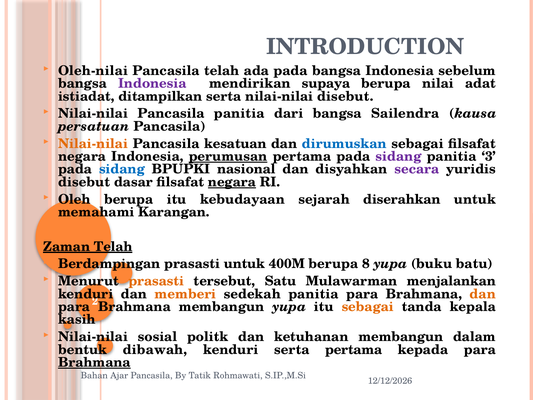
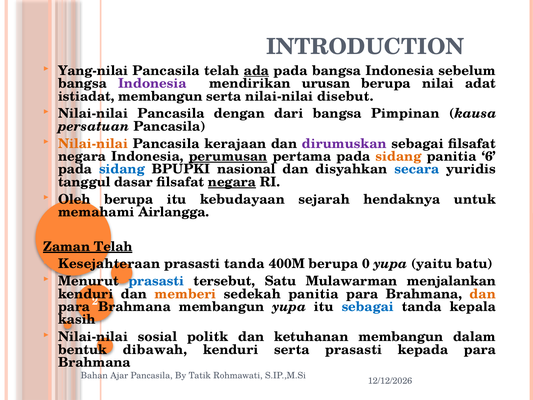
Oleh-nilai: Oleh-nilai -> Yang-nilai
ada underline: none -> present
supaya: supaya -> urusan
istiadat ditampilkan: ditampilkan -> membangun
Pancasila panitia: panitia -> dengan
Sailendra: Sailendra -> Pimpinan
kesatuan: kesatuan -> kerajaan
dirumuskan colour: blue -> purple
sidang at (399, 156) colour: purple -> orange
3: 3 -> 6
secara colour: purple -> blue
disebut at (84, 182): disebut -> tanggul
diserahkan: diserahkan -> hendaknya
Karangan: Karangan -> Airlangga
Berdampingan: Berdampingan -> Kesejahteraan
prasasti untuk: untuk -> tanda
8: 8 -> 0
buku: buku -> yaitu
prasasti at (156, 281) colour: orange -> blue
sebagai at (368, 307) colour: orange -> blue
serta pertama: pertama -> prasasti
Brahmana at (94, 362) underline: present -> none
